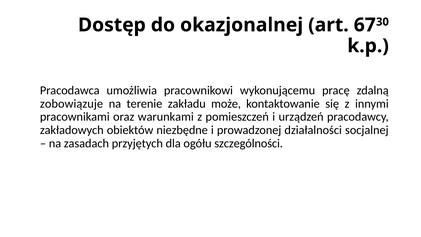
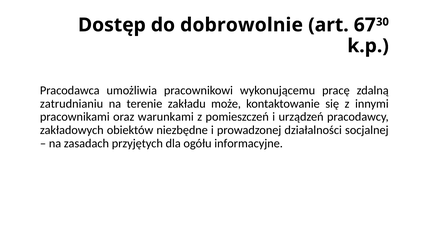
okazjonalnej: okazjonalnej -> dobrowolnie
zobowiązuje: zobowiązuje -> zatrudnianiu
szczególności: szczególności -> informacyjne
